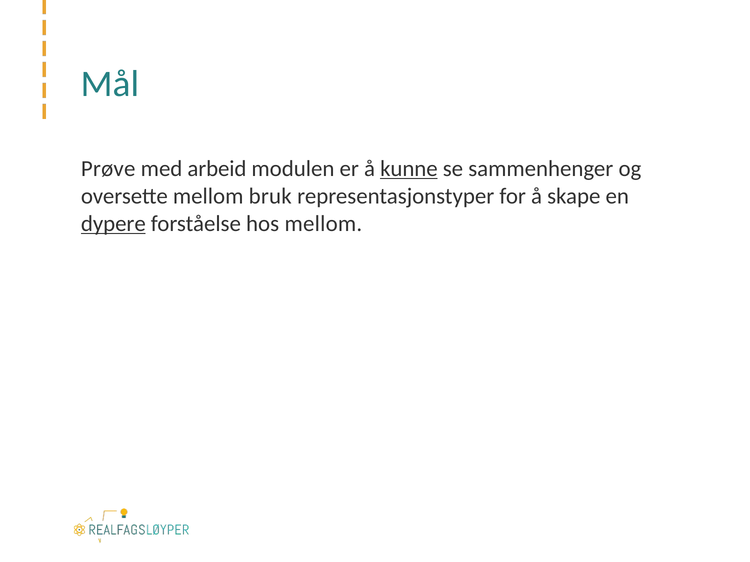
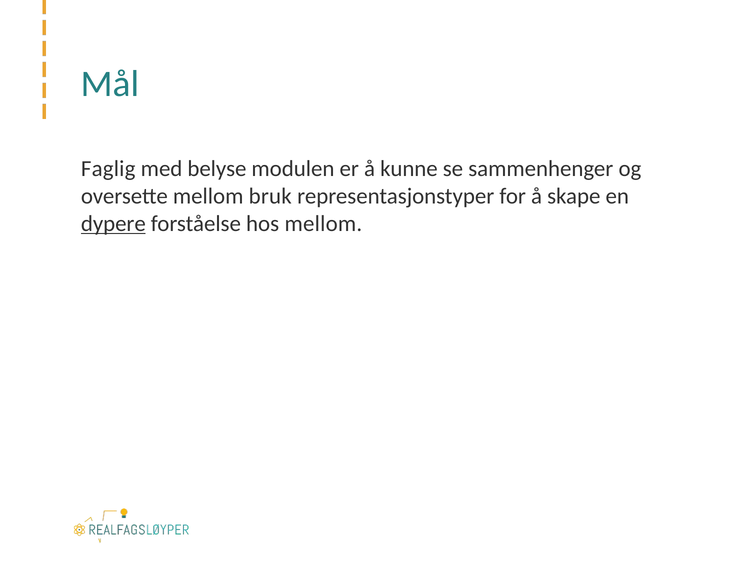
Prøve: Prøve -> Faglig
arbeid: arbeid -> belyse
kunne underline: present -> none
